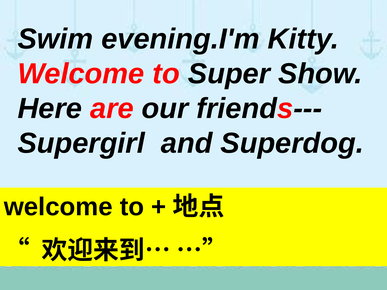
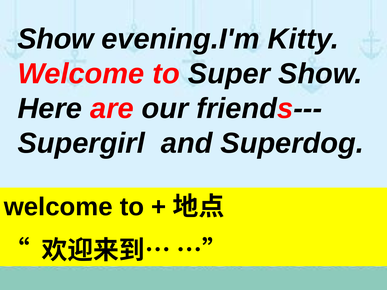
Swim at (55, 39): Swim -> Show
